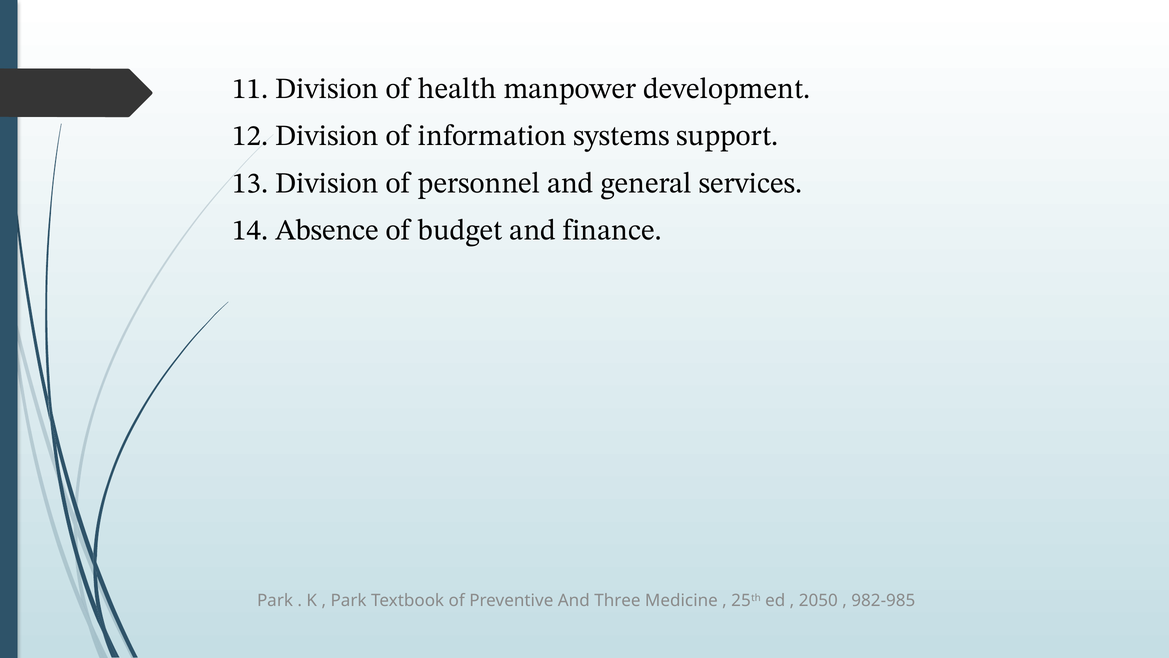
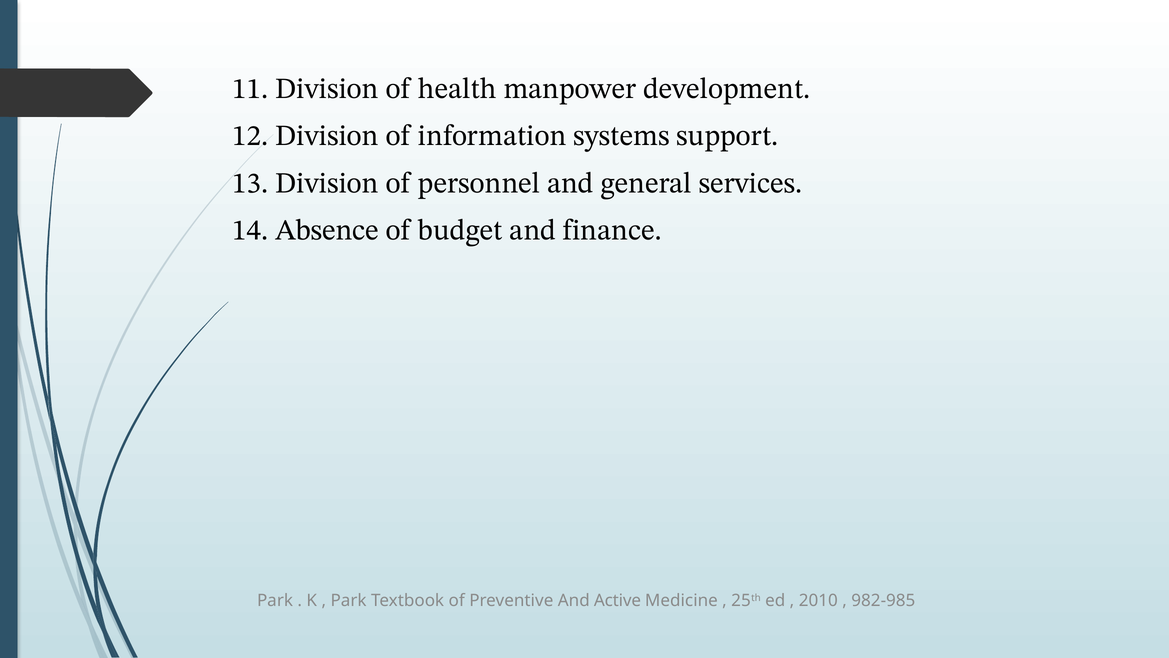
Three: Three -> Active
2050: 2050 -> 2010
